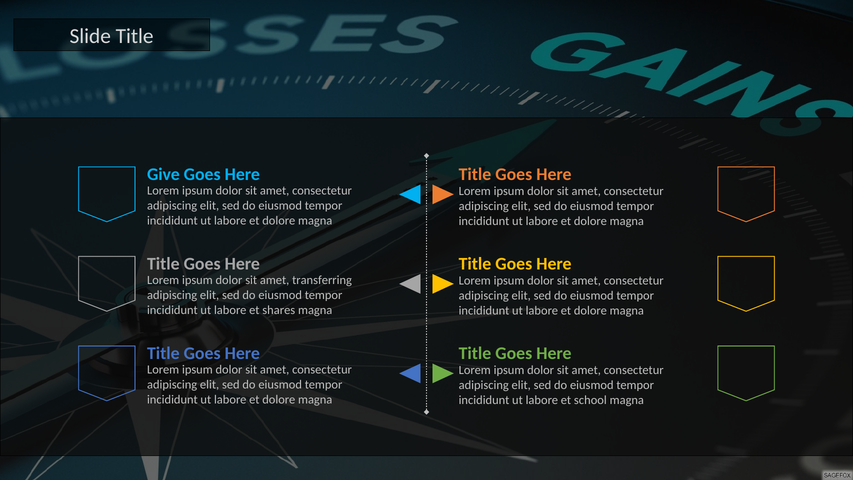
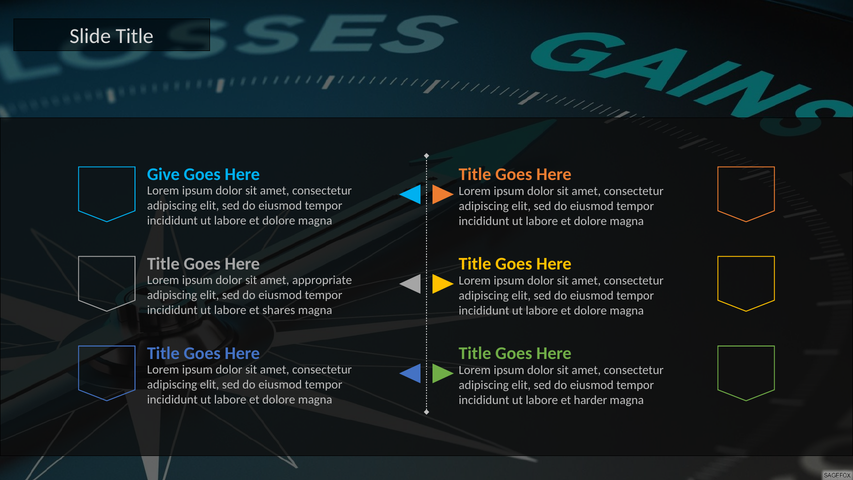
transferring: transferring -> appropriate
school: school -> harder
